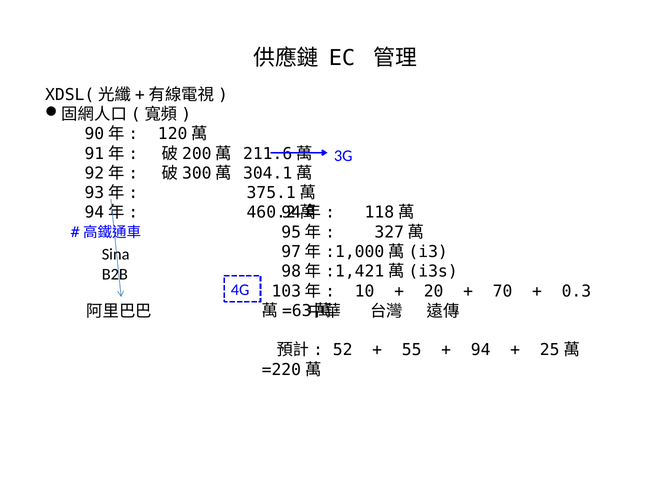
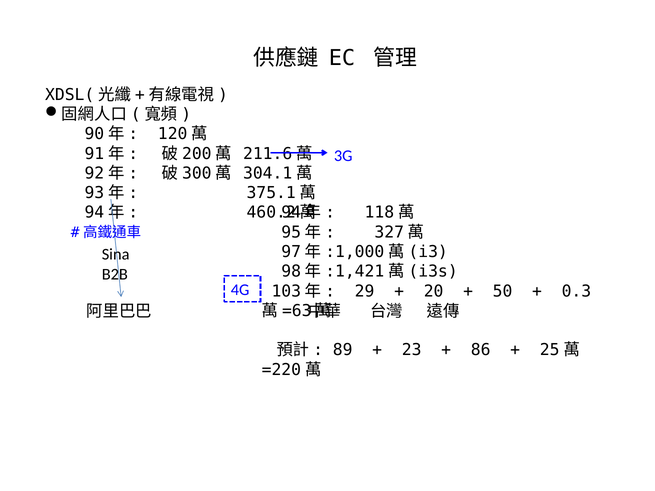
10: 10 -> 29
70: 70 -> 50
52: 52 -> 89
55: 55 -> 23
94: 94 -> 86
